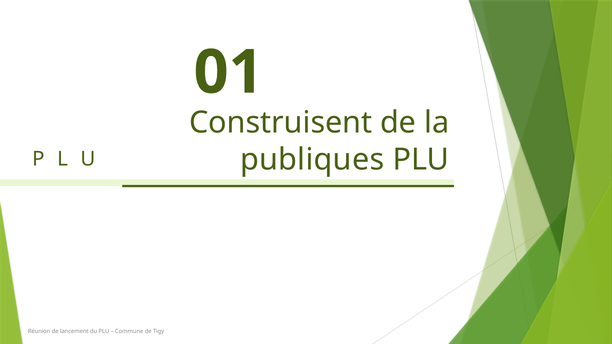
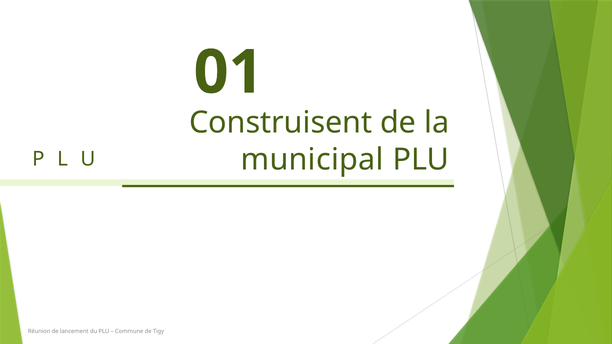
publiques: publiques -> municipal
